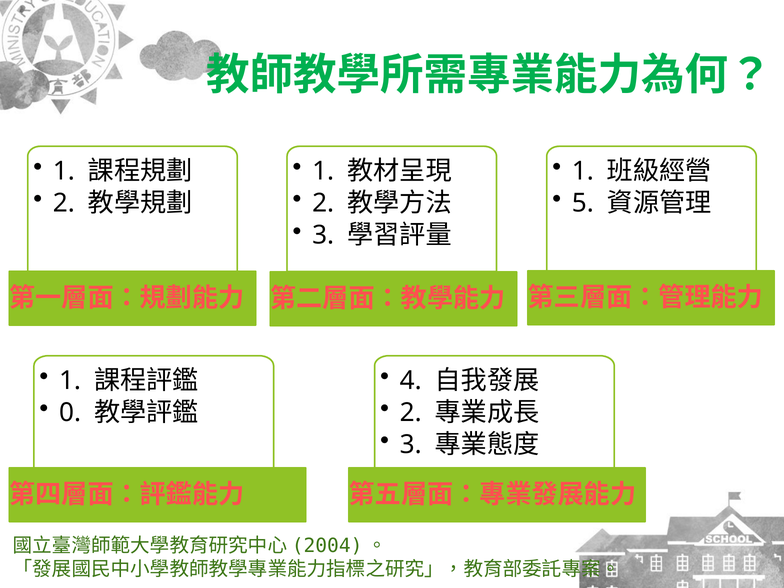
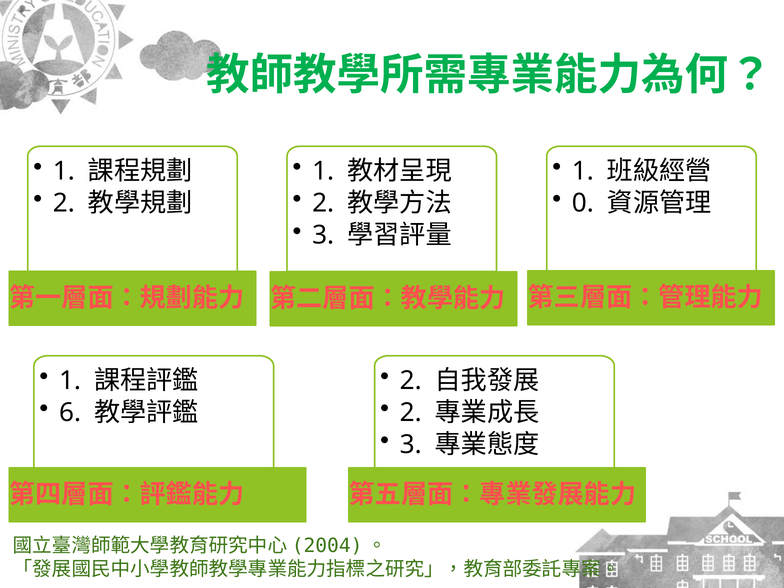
5: 5 -> 0
4 at (411, 380): 4 -> 2
0: 0 -> 6
